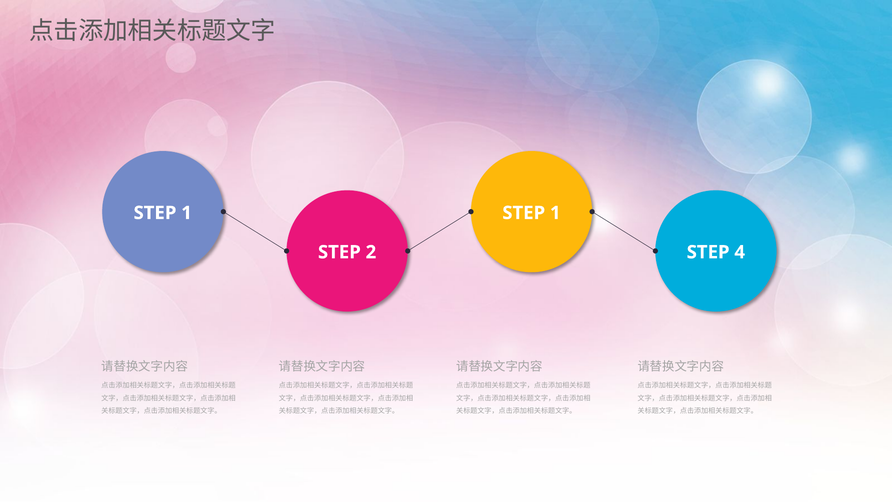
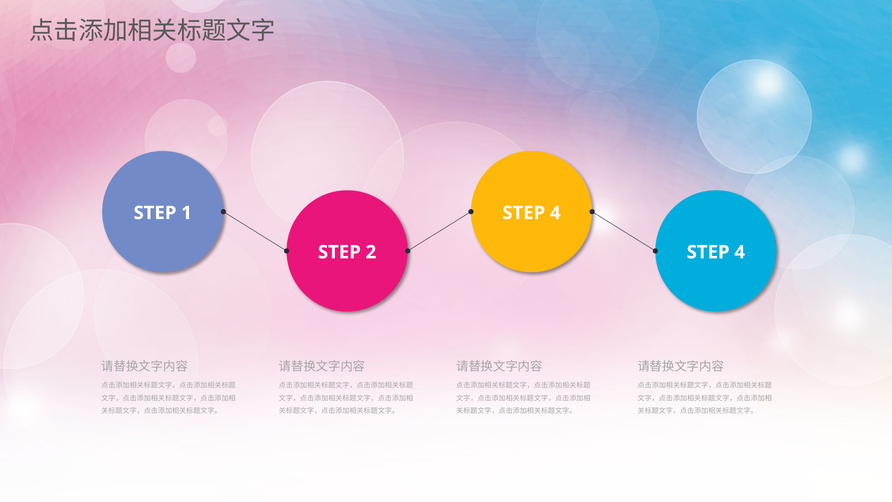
1 at (555, 213): 1 -> 4
